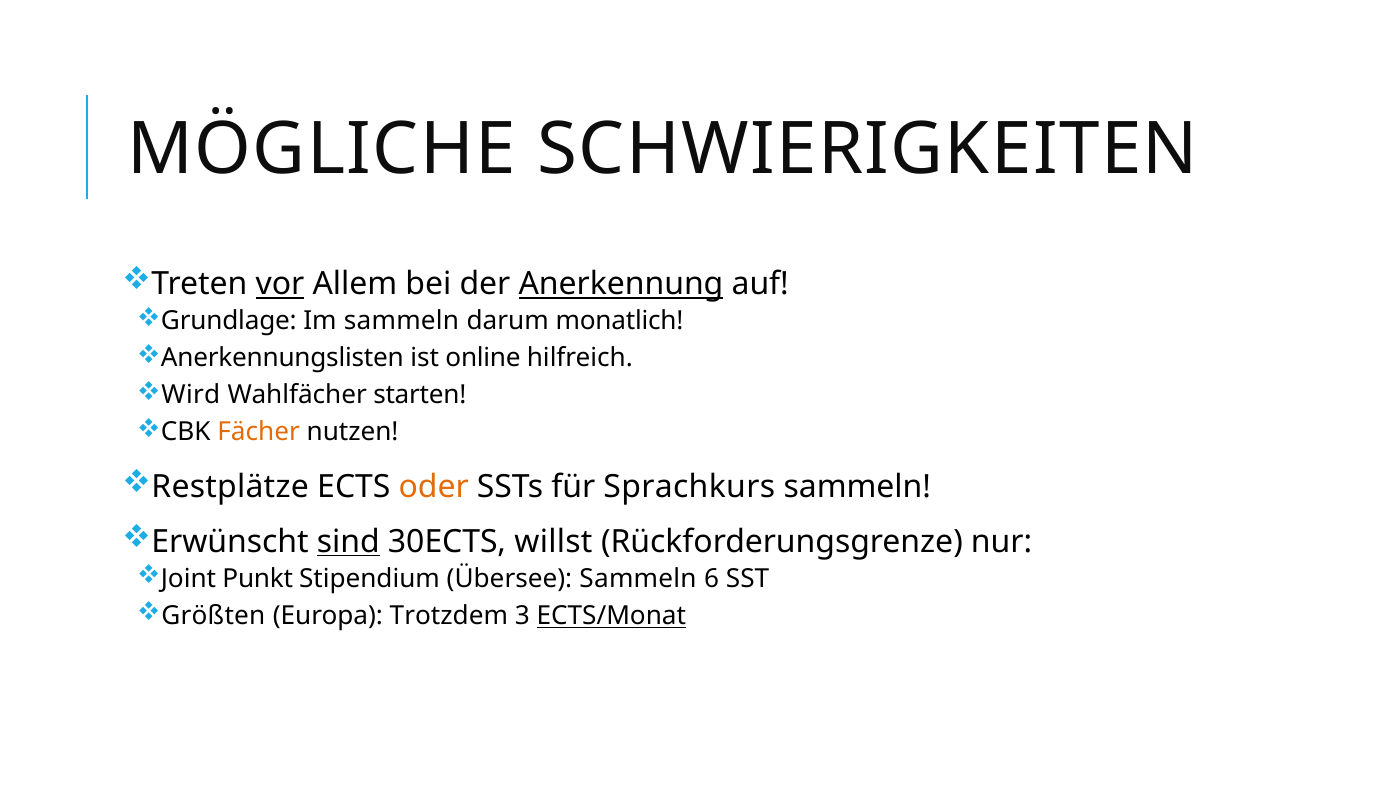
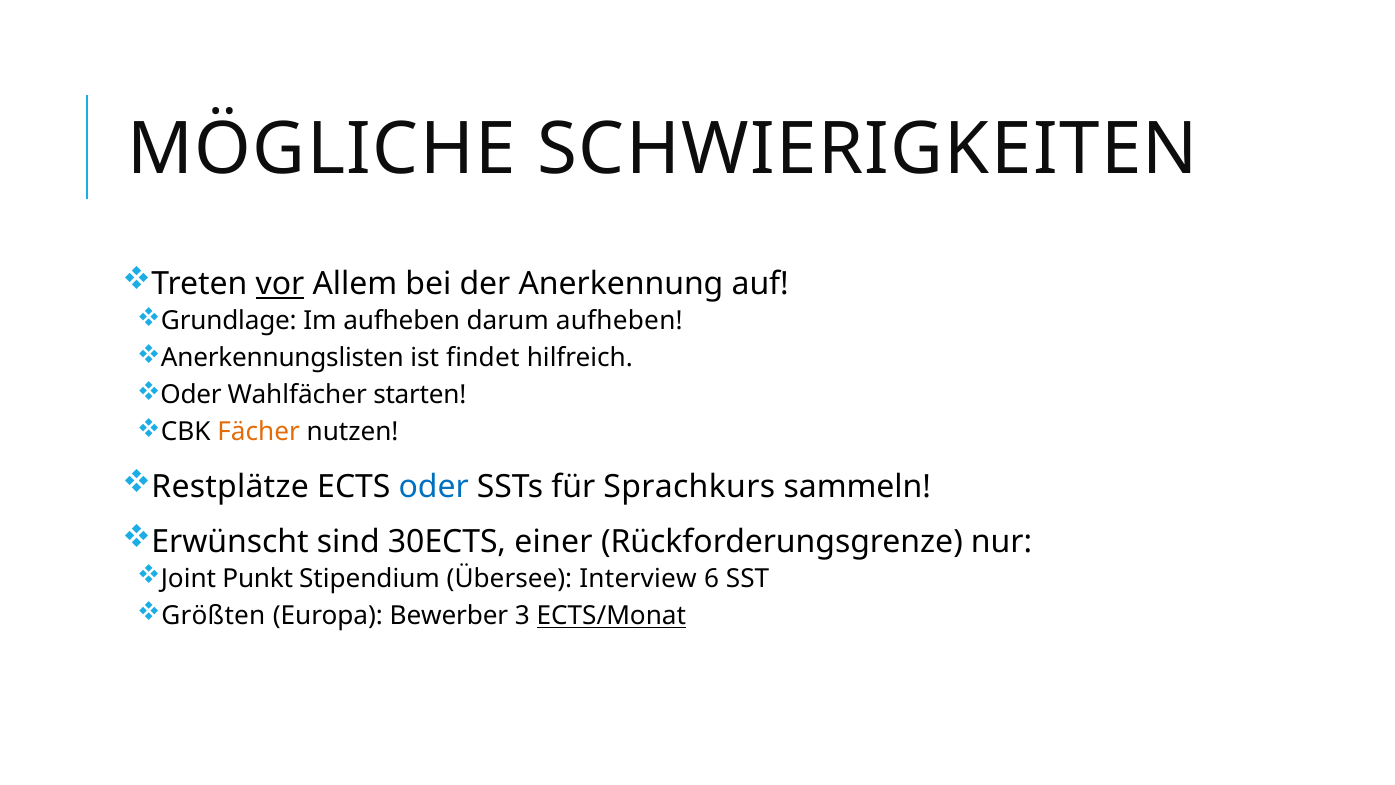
Anerkennung underline: present -> none
Im sammeln: sammeln -> aufheben
darum monatlich: monatlich -> aufheben
online: online -> findet
Wird at (191, 395): Wird -> Oder
oder at (434, 487) colour: orange -> blue
sind underline: present -> none
willst: willst -> einer
Übersee Sammeln: Sammeln -> Interview
Trotzdem: Trotzdem -> Bewerber
